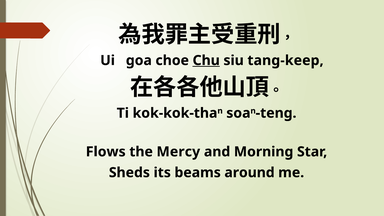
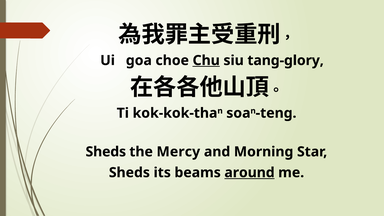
tang-keep: tang-keep -> tang-glory
Flows at (106, 152): Flows -> Sheds
around underline: none -> present
